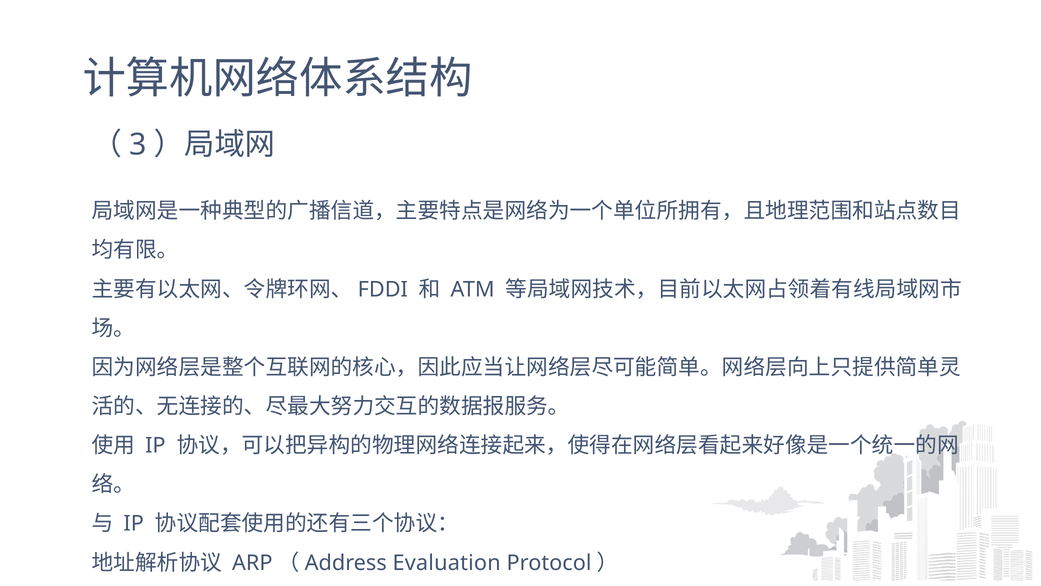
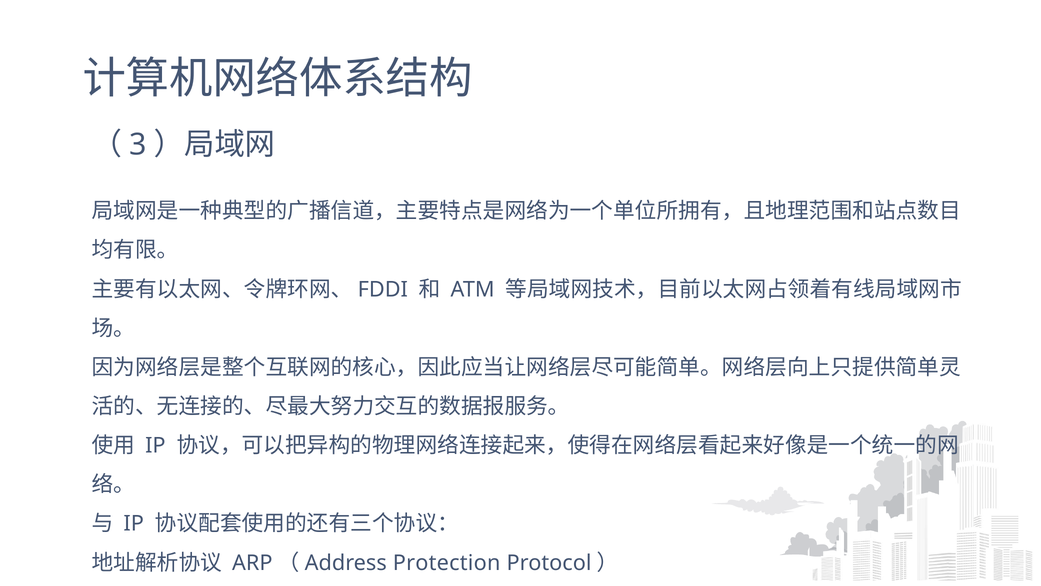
Evaluation: Evaluation -> Protection
